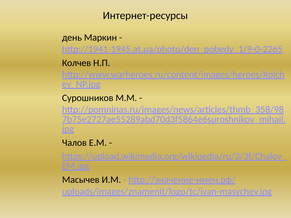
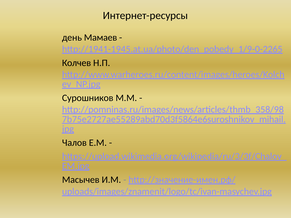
Маркин: Маркин -> Мамаев
